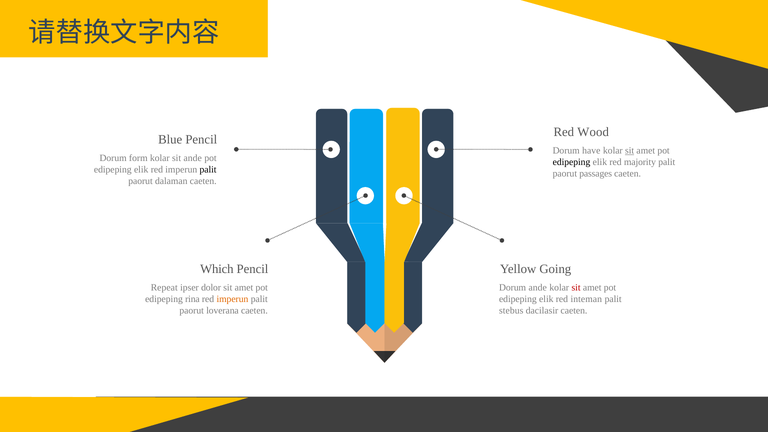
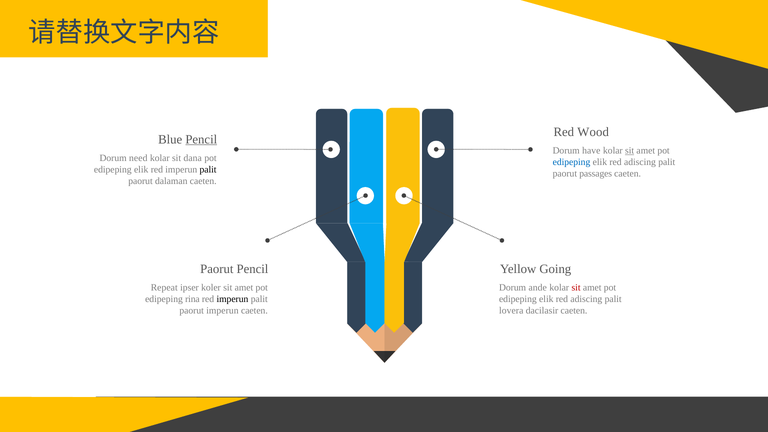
Pencil at (201, 139) underline: none -> present
form: form -> need
sit ande: ande -> dana
edipeping at (571, 162) colour: black -> blue
majority at (640, 162): majority -> adiscing
Which at (217, 269): Which -> Paorut
dolor: dolor -> koler
imperun at (232, 299) colour: orange -> black
inteman at (586, 299): inteman -> adiscing
paorut loverana: loverana -> imperun
stebus: stebus -> lovera
